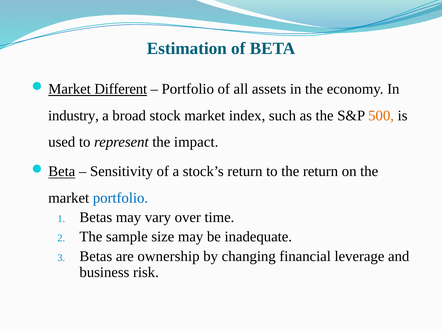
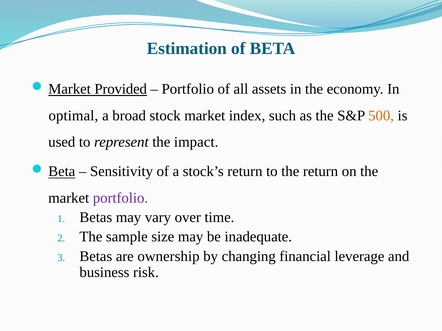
Different: Different -> Provided
industry: industry -> optimal
portfolio at (120, 198) colour: blue -> purple
